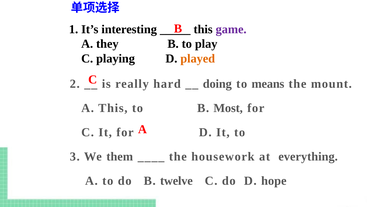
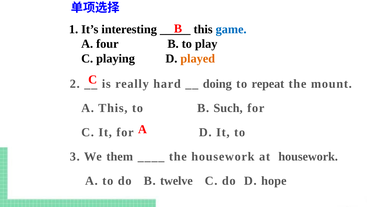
game colour: purple -> blue
they: they -> four
means: means -> repeat
Most: Most -> Such
at everything: everything -> housework
